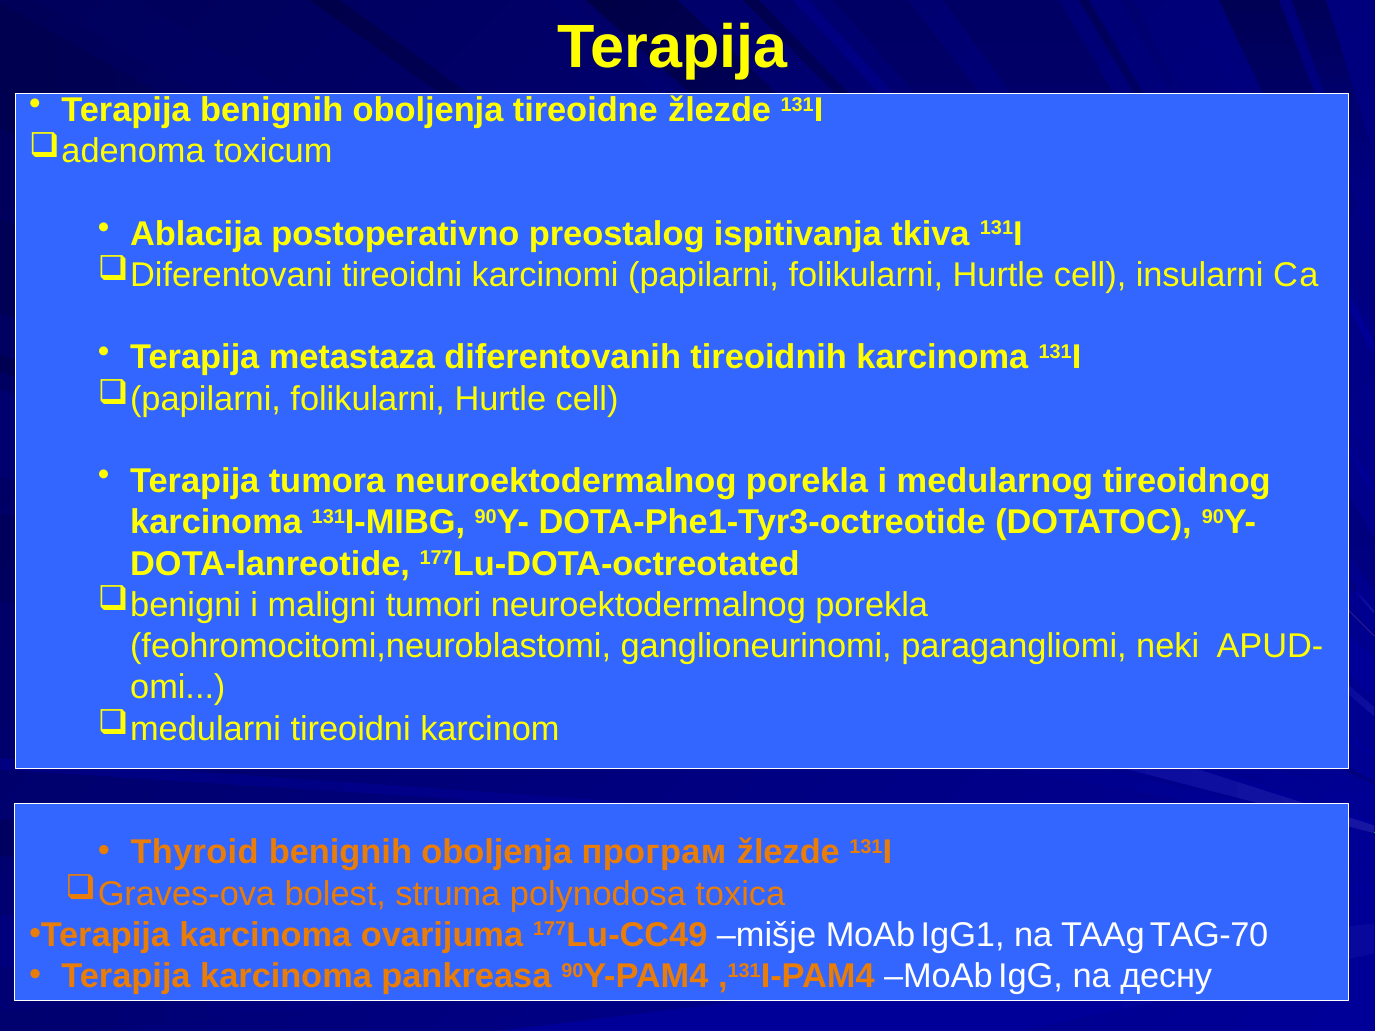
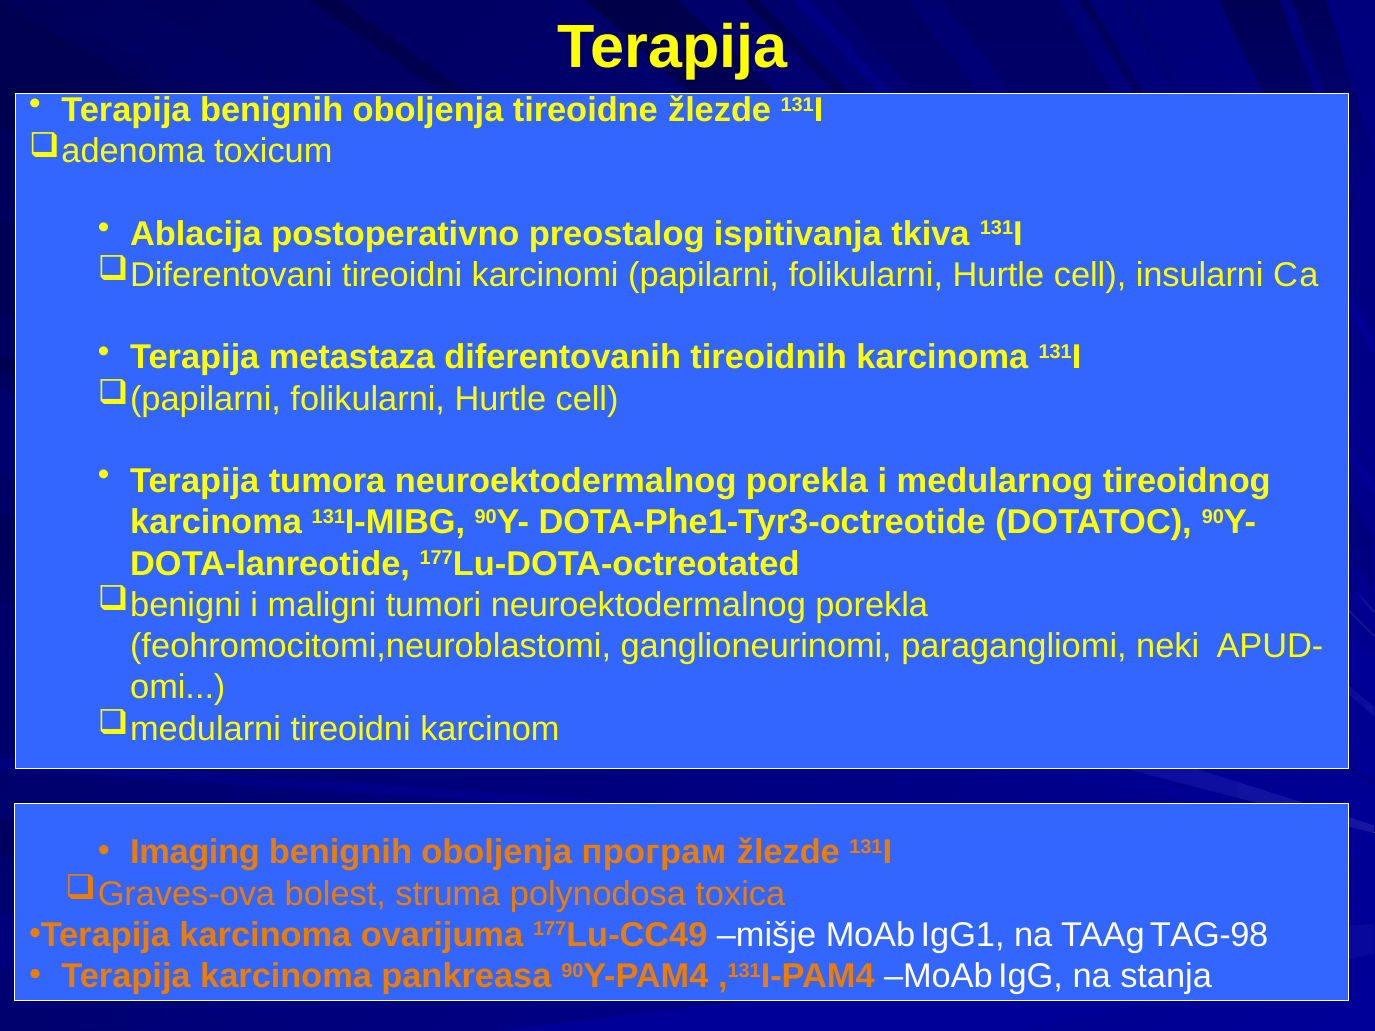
Thyroid: Thyroid -> Imaging
TAG-70: TAG-70 -> TAG-98
десну: десну -> stanja
